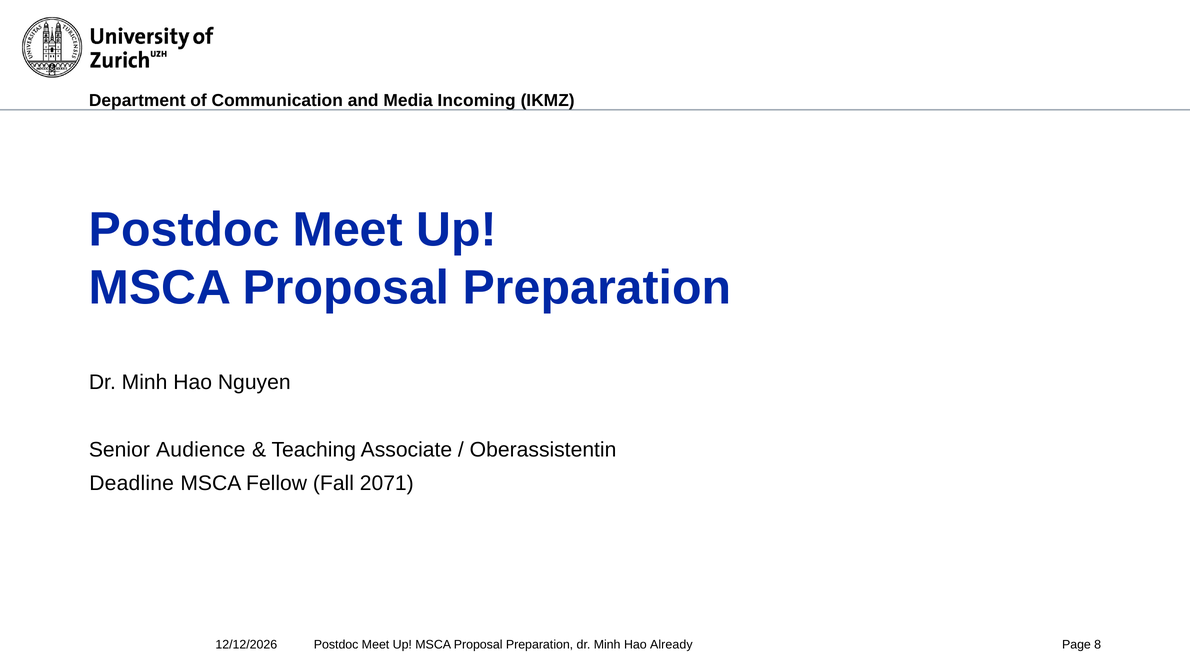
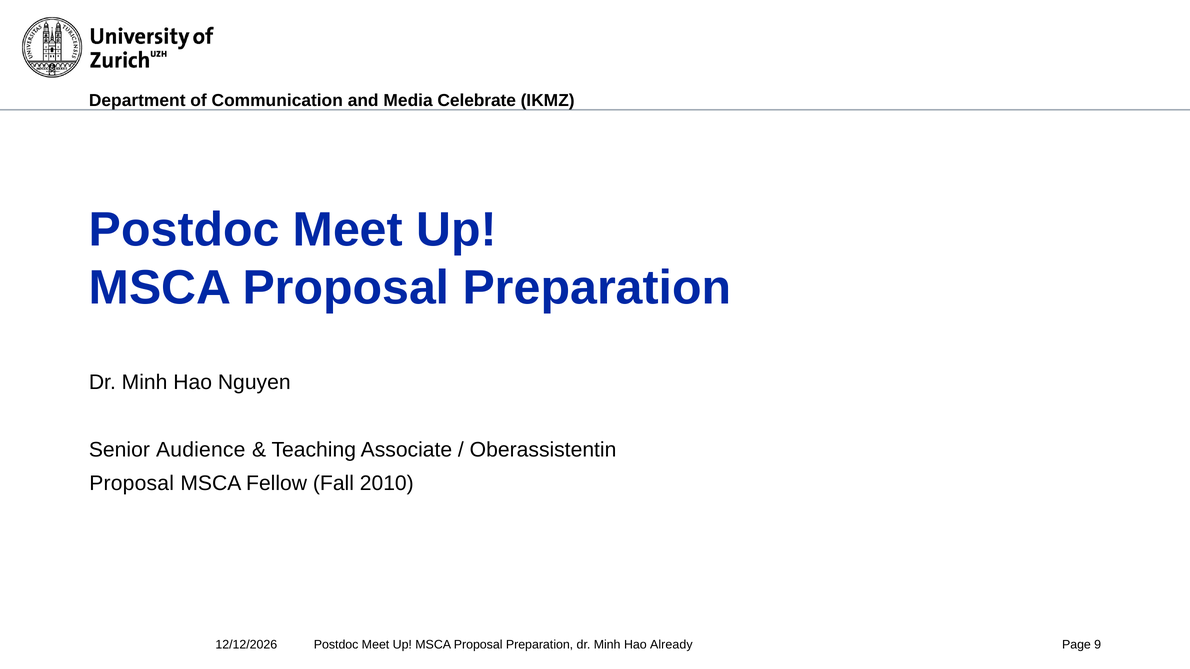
Incoming: Incoming -> Celebrate
Deadline at (132, 484): Deadline -> Proposal
2071: 2071 -> 2010
8: 8 -> 9
